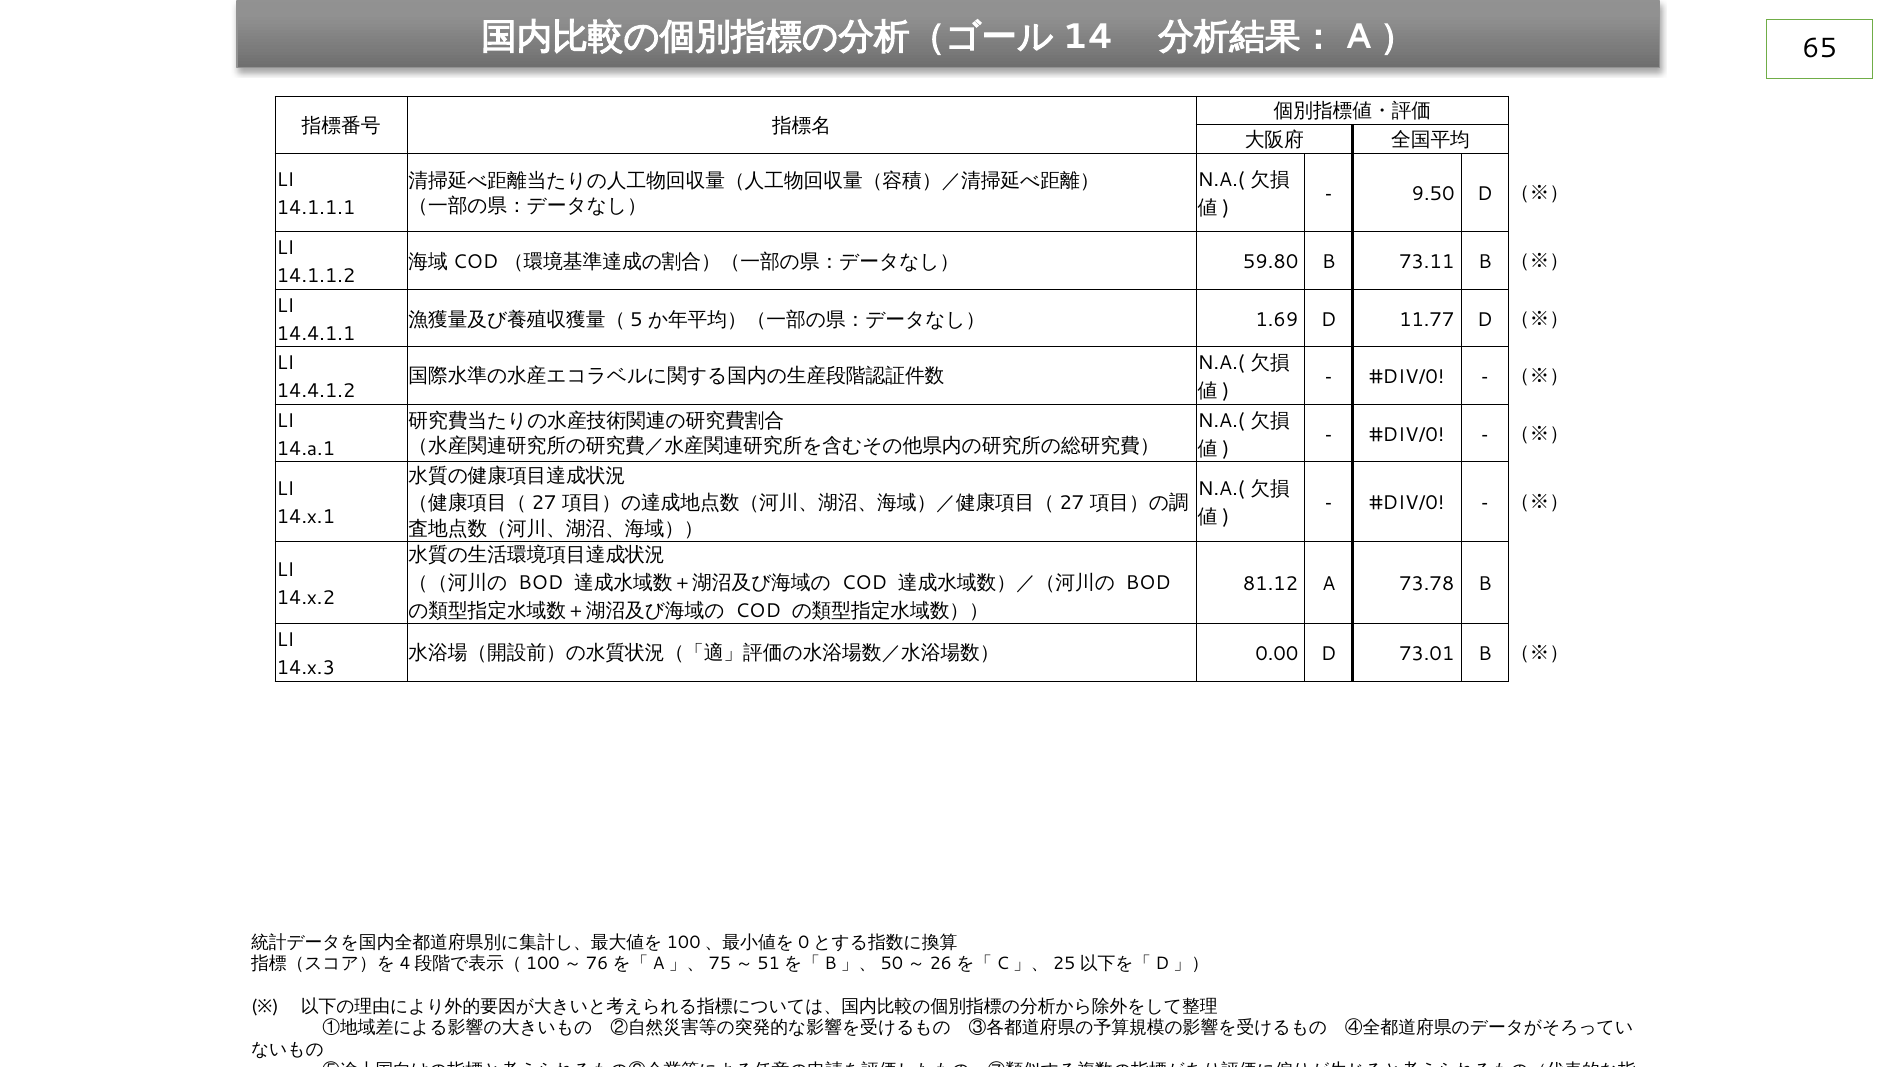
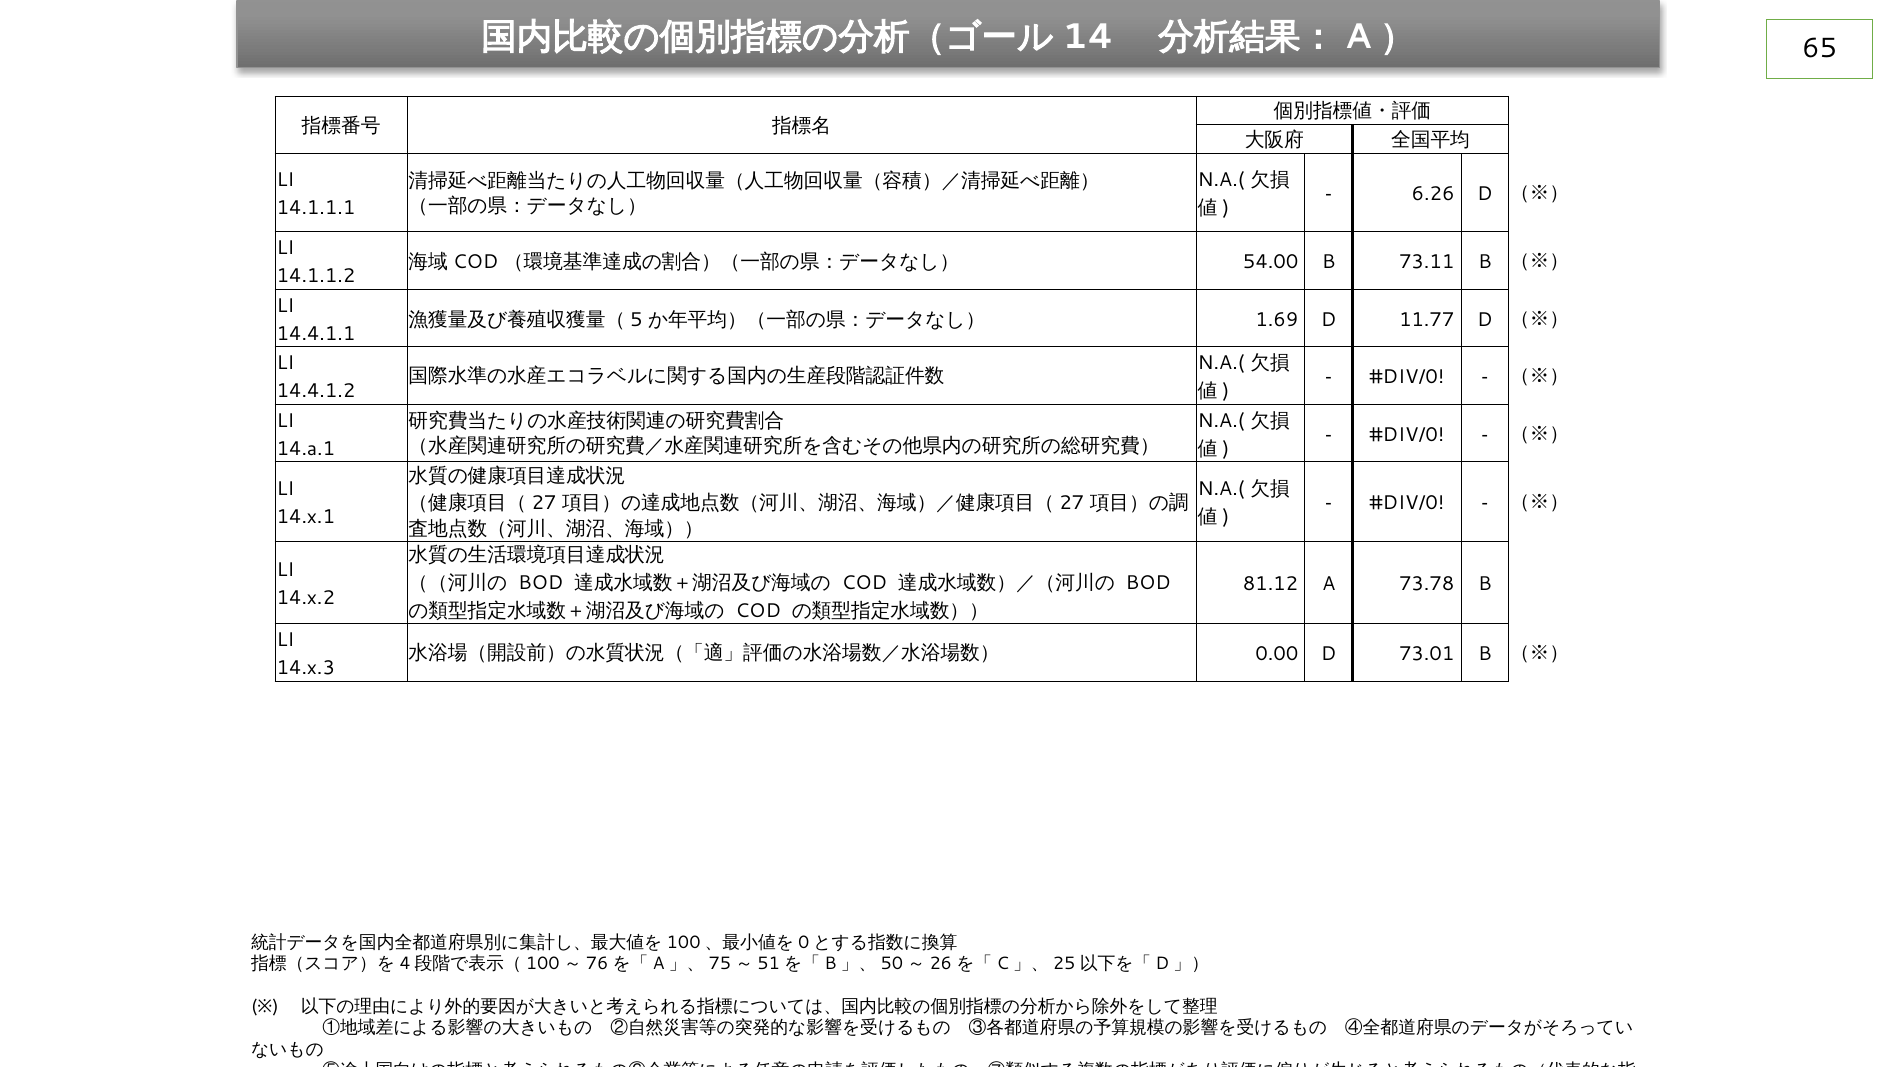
9.50: 9.50 -> 6.26
59.80: 59.80 -> 54.00
